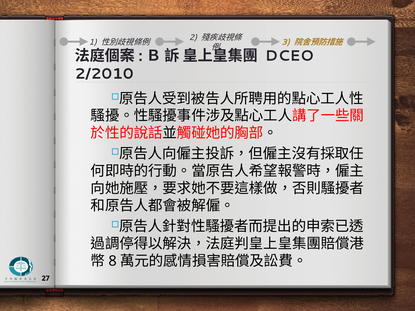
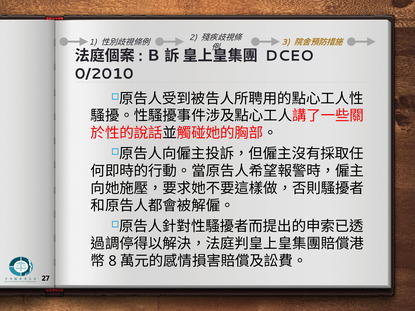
2/2010: 2/2010 -> 0/2010
